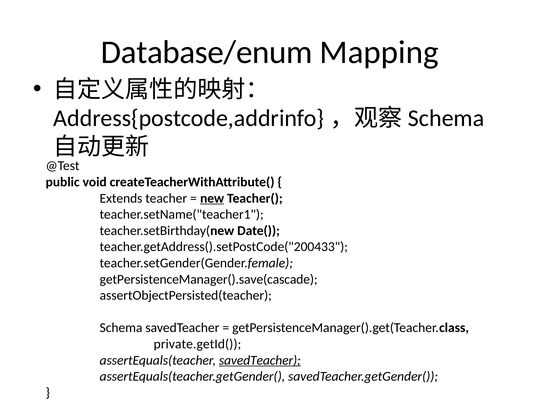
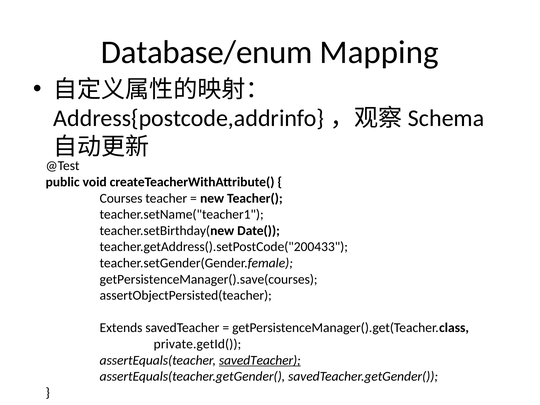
Extends: Extends -> Courses
new underline: present -> none
getPersistenceManager().save(cascade: getPersistenceManager().save(cascade -> getPersistenceManager().save(courses
Schema: Schema -> Extends
